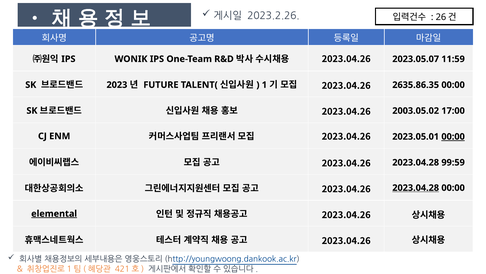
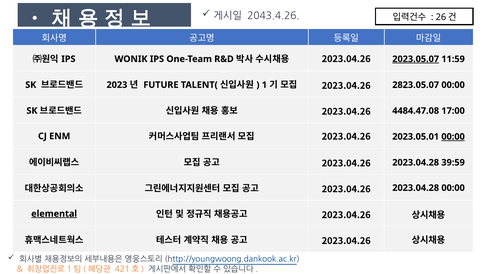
2023.2.26: 2023.2.26 -> 2043.4.26
2023.05.07 underline: none -> present
2635.86.35: 2635.86.35 -> 2823.05.07
2003.05.02: 2003.05.02 -> 4484.47.08
99:59: 99:59 -> 39:59
2023.04.28 at (416, 187) underline: present -> none
